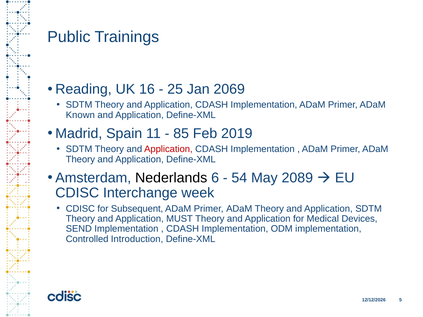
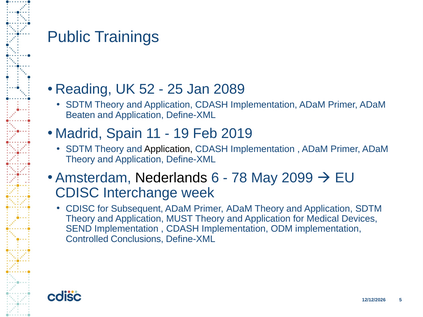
16: 16 -> 52
2069: 2069 -> 2089
Known: Known -> Beaten
85: 85 -> 19
Application at (168, 149) colour: red -> black
54: 54 -> 78
2089: 2089 -> 2099
Introduction: Introduction -> Conclusions
